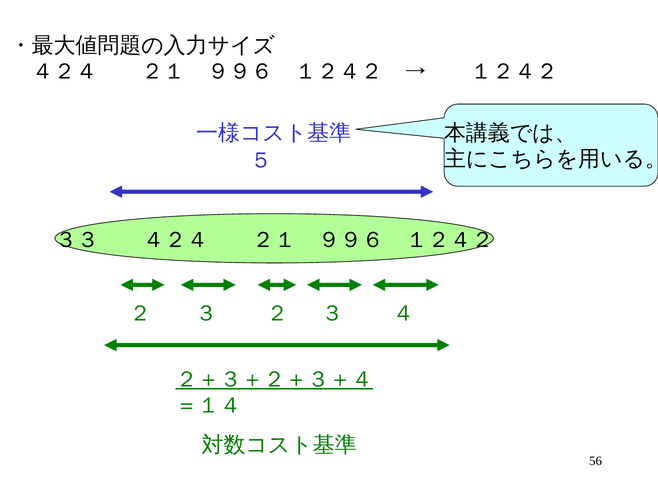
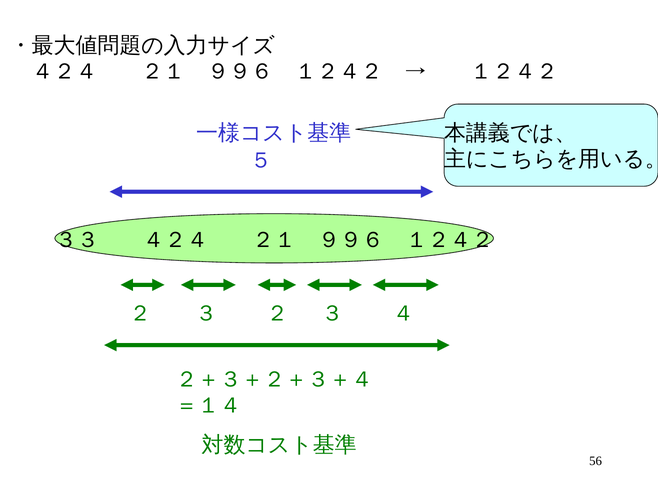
２＋３＋２＋３＋４ underline: present -> none
